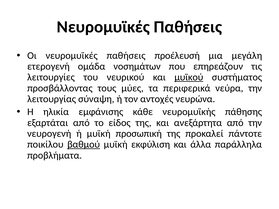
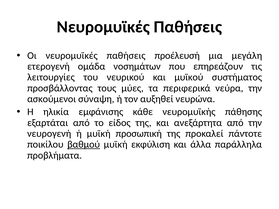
μυϊκού underline: present -> none
λειτουργίας: λειτουργίας -> ασκούμενοι
αντοχές: αντοχές -> αυξηθεί
